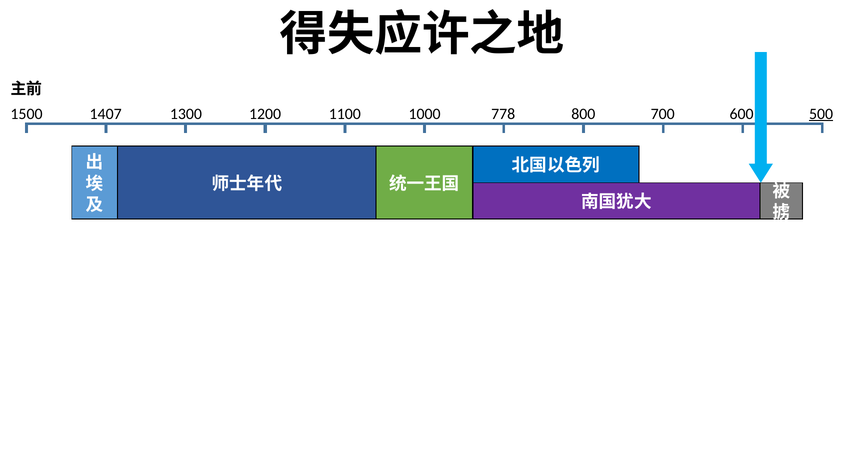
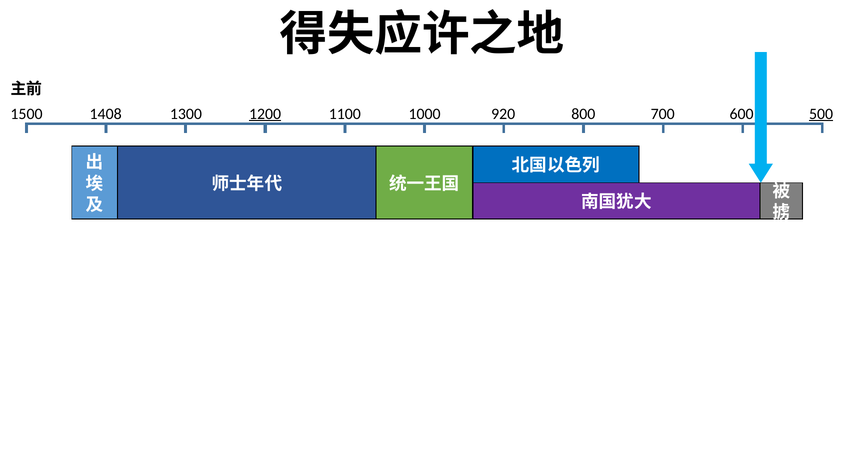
1407: 1407 -> 1408
1200 underline: none -> present
778: 778 -> 920
